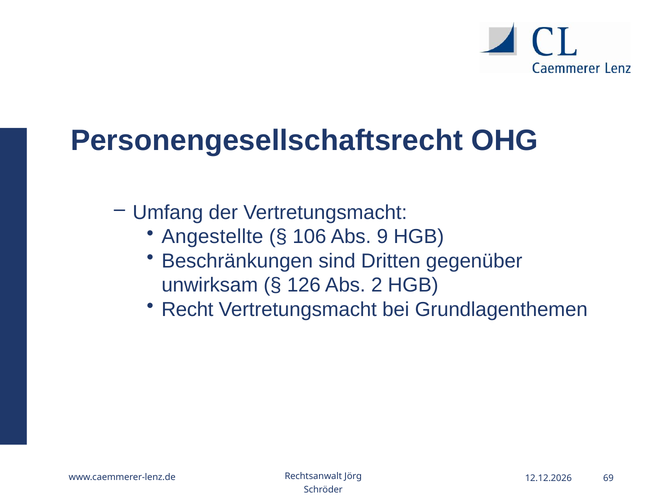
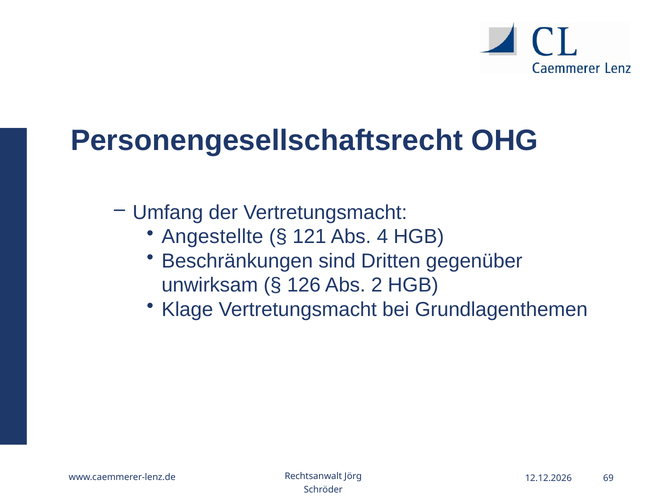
106: 106 -> 121
9: 9 -> 4
Recht: Recht -> Klage
